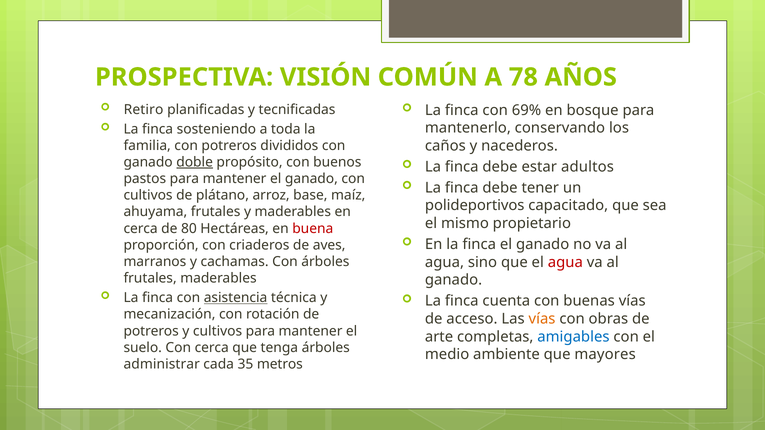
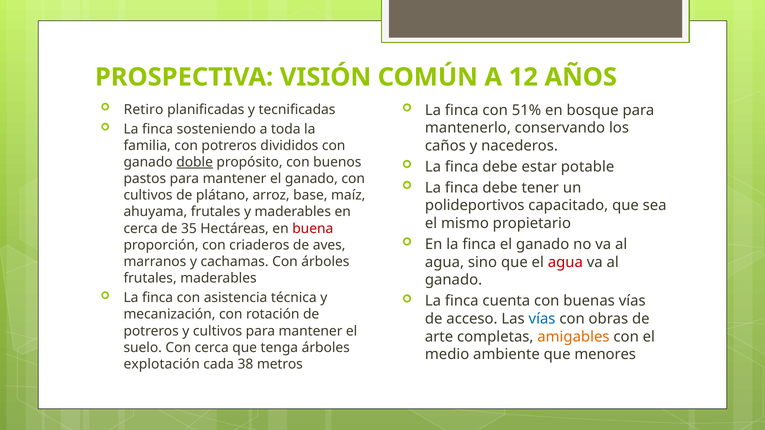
78: 78 -> 12
69%: 69% -> 51%
adultos: adultos -> potable
80: 80 -> 35
asistencia underline: present -> none
vías at (542, 319) colour: orange -> blue
amigables colour: blue -> orange
mayores: mayores -> menores
administrar: administrar -> explotación
35: 35 -> 38
